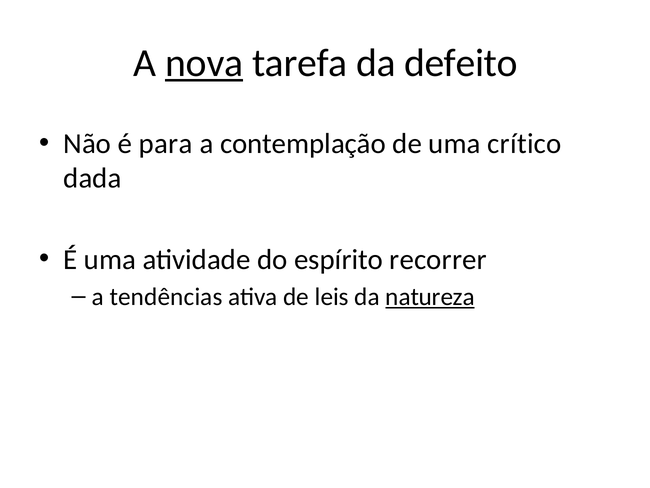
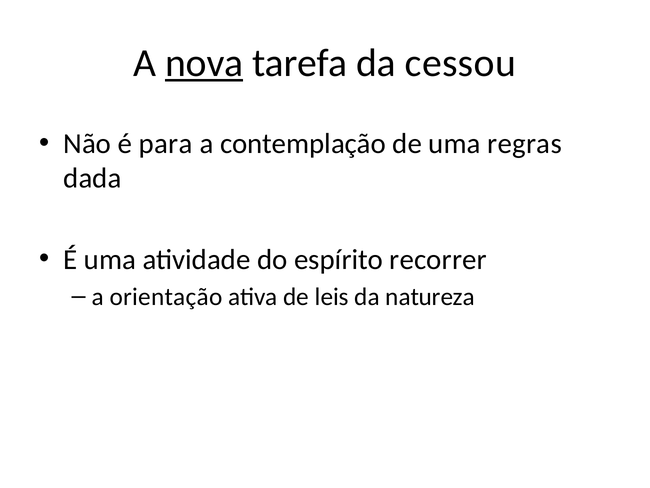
defeito: defeito -> cessou
crítico: crítico -> regras
tendências: tendências -> orientação
natureza underline: present -> none
